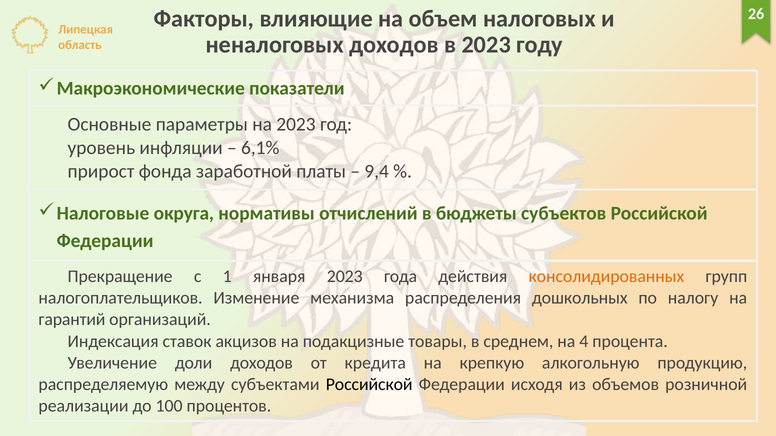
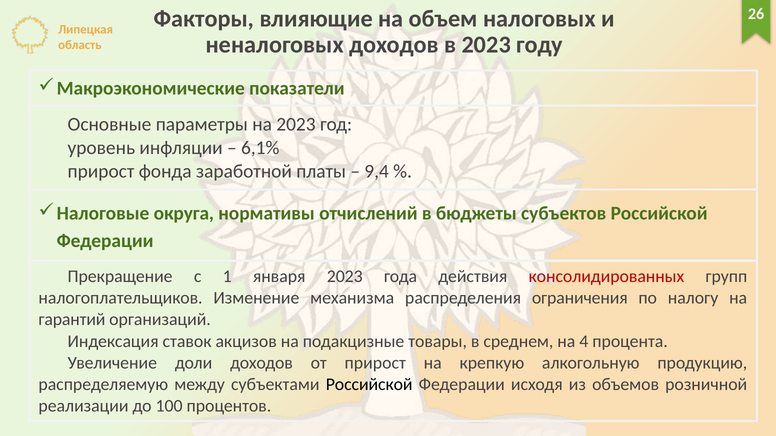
консолидированных colour: orange -> red
дошкольных: дошкольных -> ограничения
от кредита: кредита -> прирост
